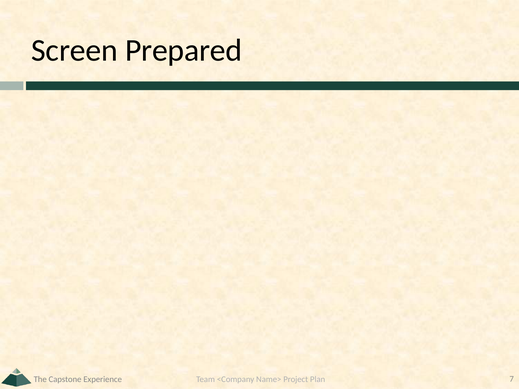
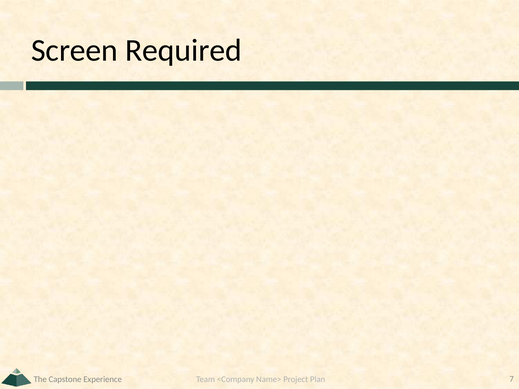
Prepared: Prepared -> Required
